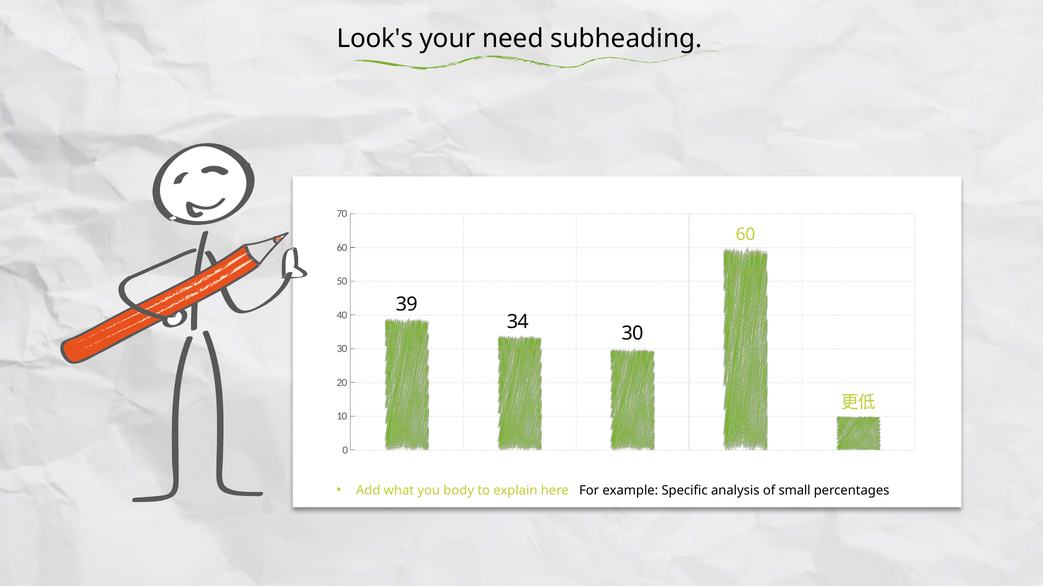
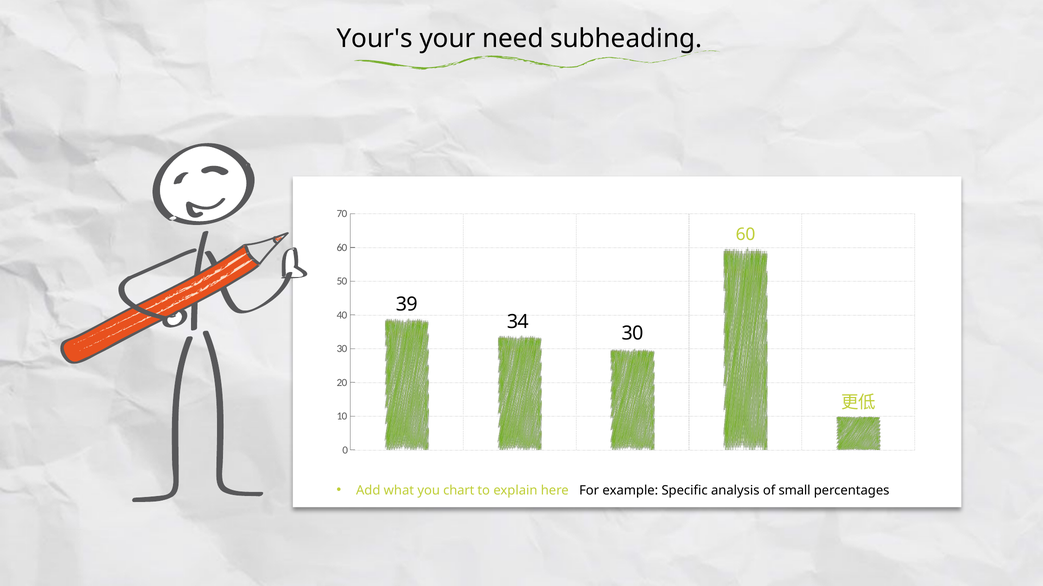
Look's: Look's -> Your's
body: body -> chart
